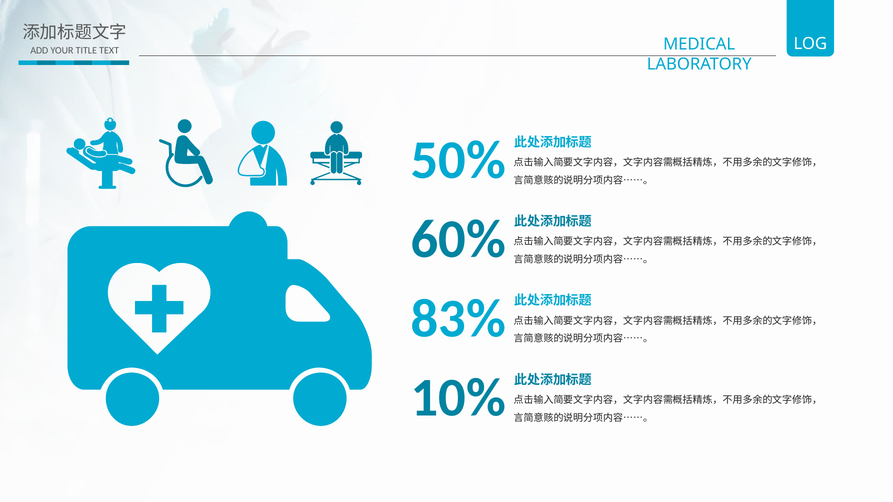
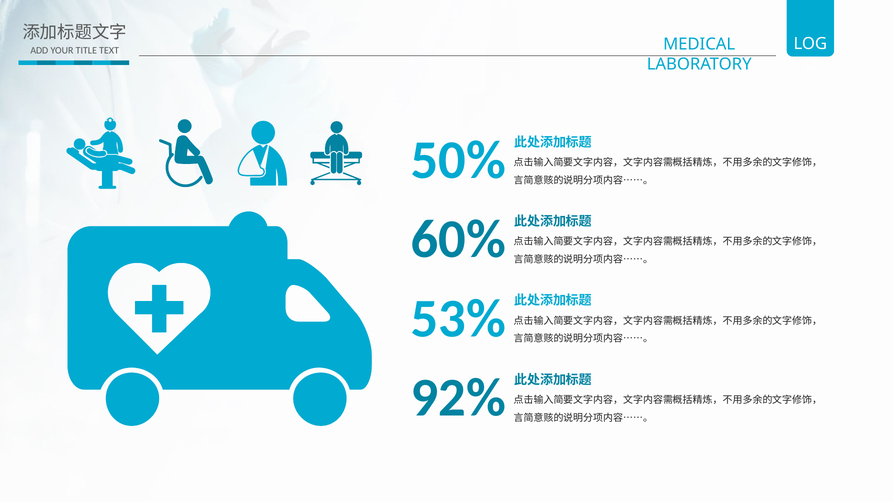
83%: 83% -> 53%
10%: 10% -> 92%
